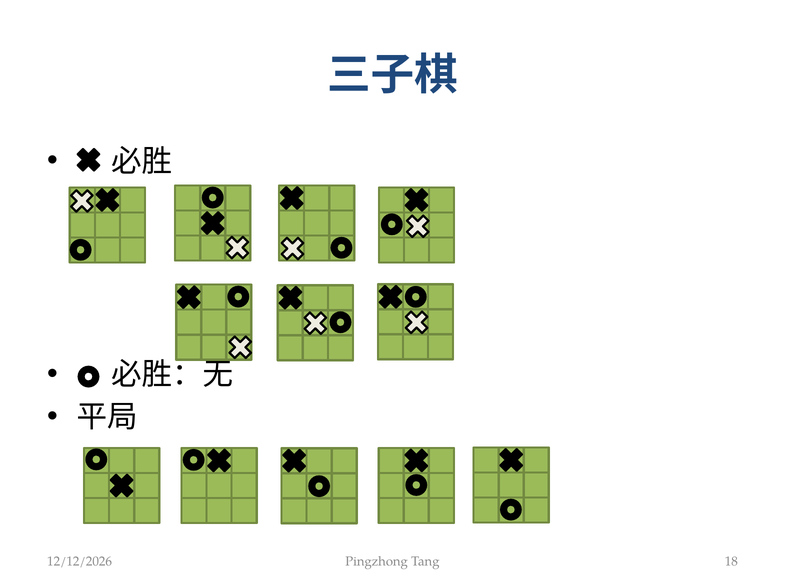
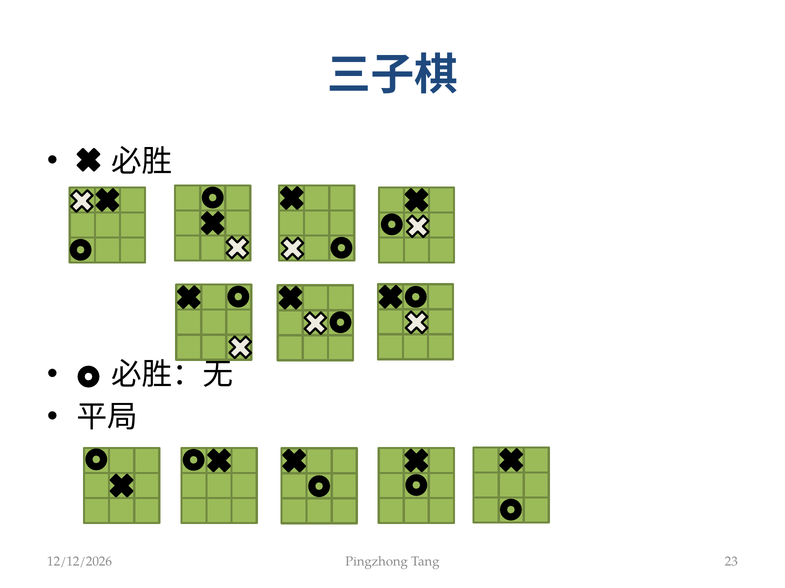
18: 18 -> 23
